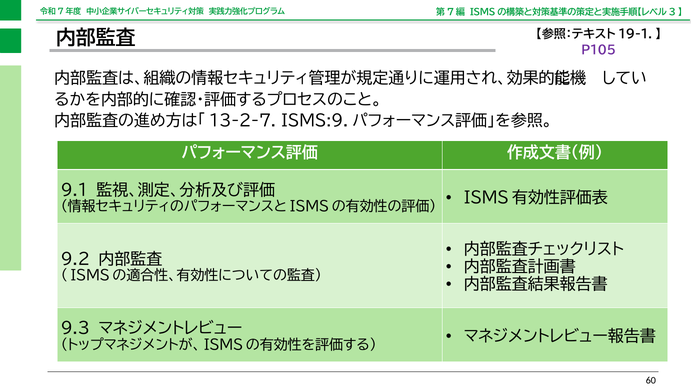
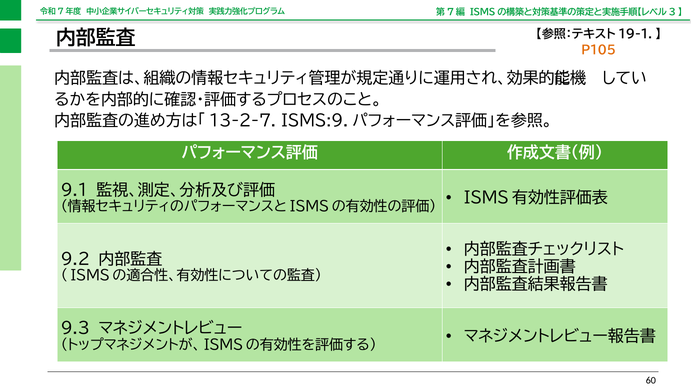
P105 colour: purple -> orange
